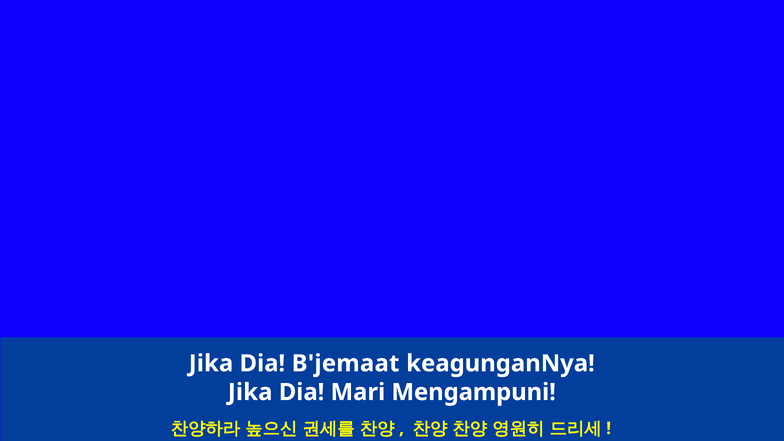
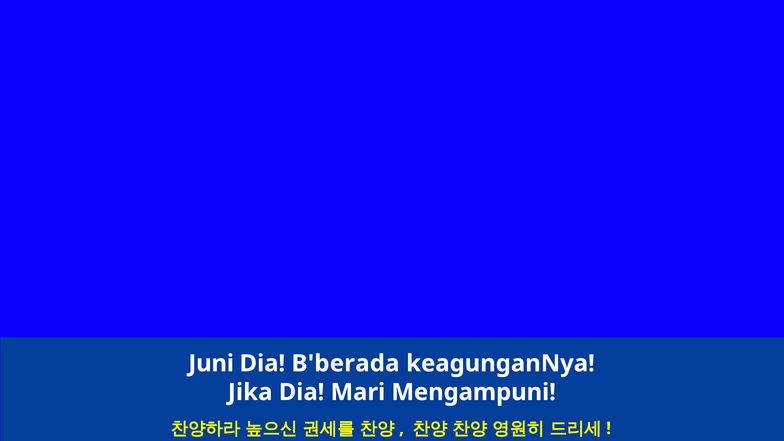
Jika at (211, 363): Jika -> Juni
B'jemaat: B'jemaat -> B'berada
